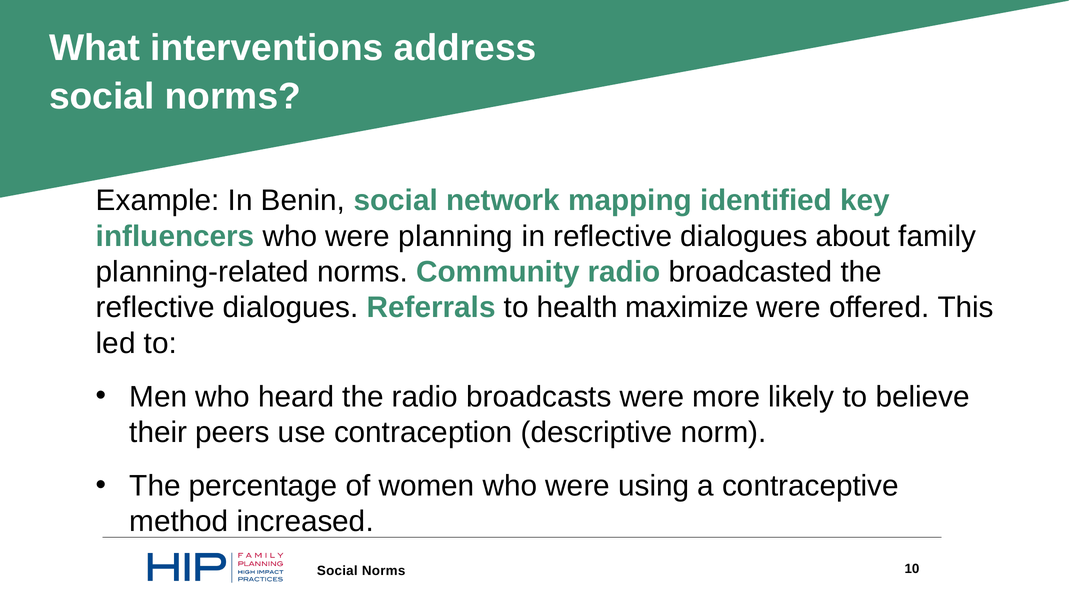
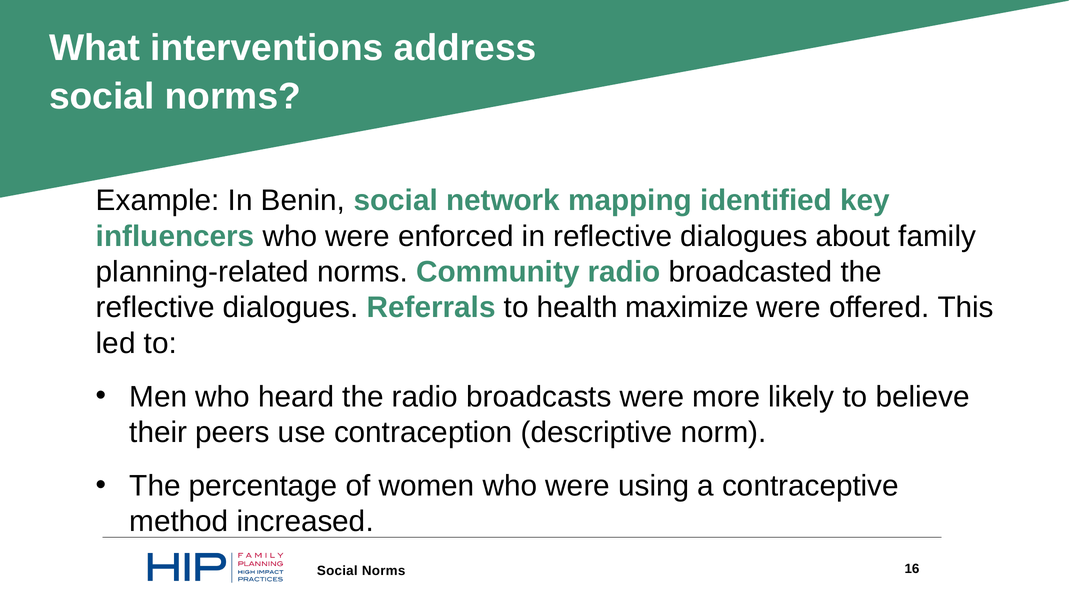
planning: planning -> enforced
10: 10 -> 16
